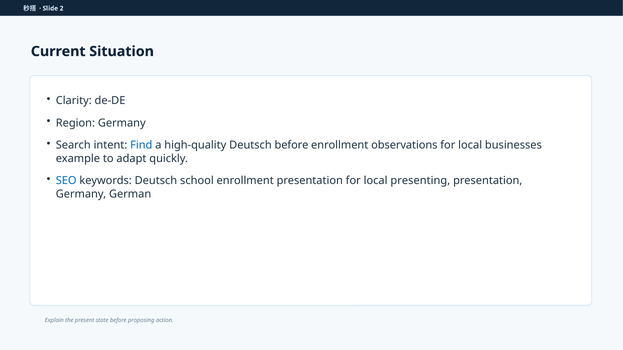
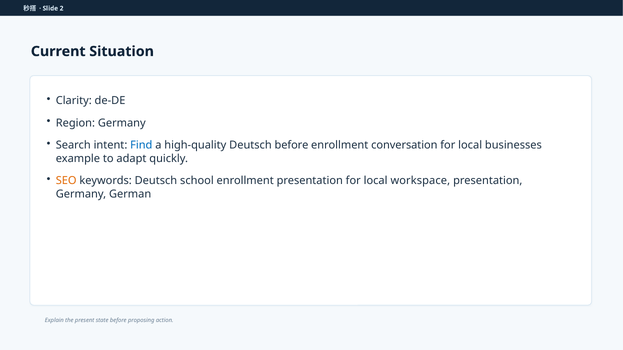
observations: observations -> conversation
SEO colour: blue -> orange
presenting: presenting -> workspace
